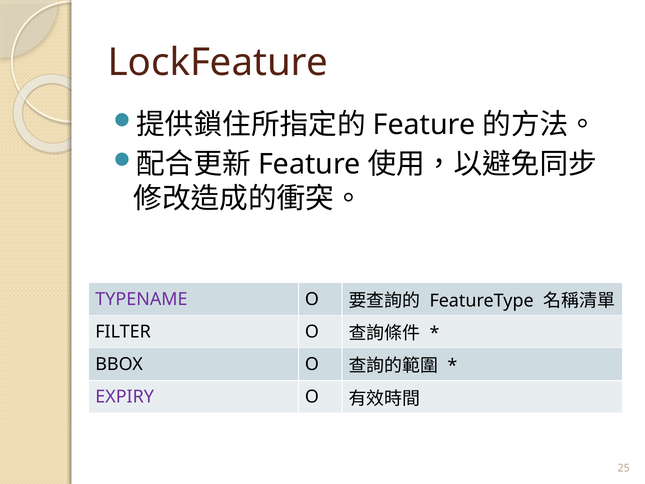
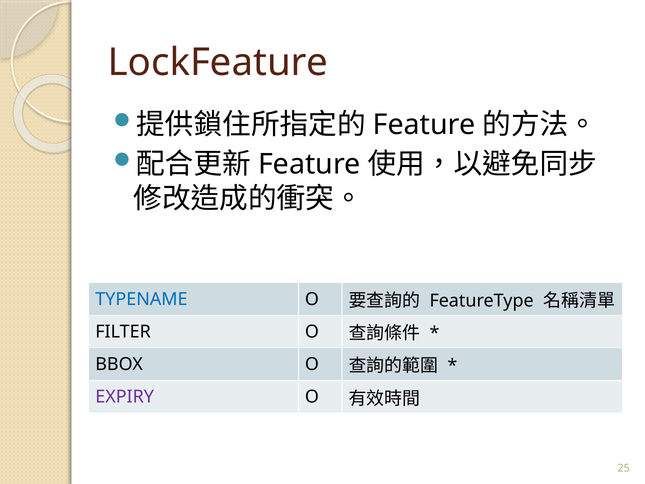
TYPENAME colour: purple -> blue
